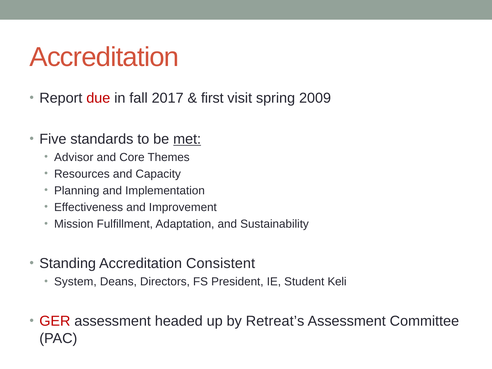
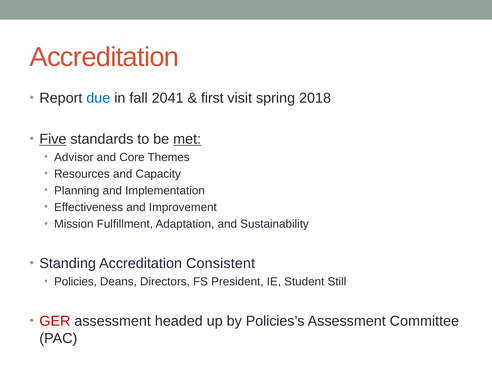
due colour: red -> blue
2017: 2017 -> 2041
2009: 2009 -> 2018
Five underline: none -> present
System: System -> Policies
Keli: Keli -> Still
Retreat’s: Retreat’s -> Policies’s
